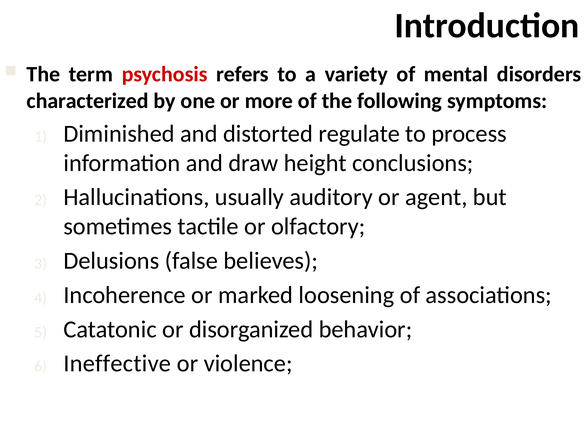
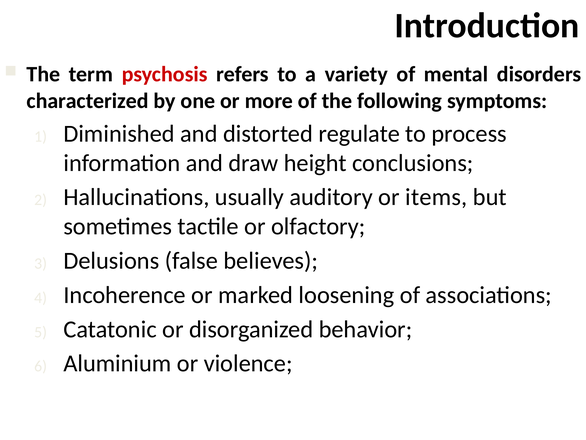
agent: agent -> items
Ineffective: Ineffective -> Aluminium
